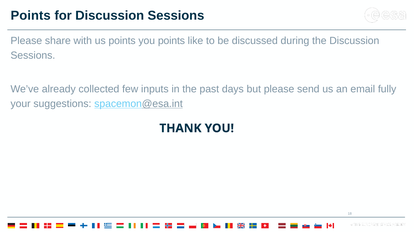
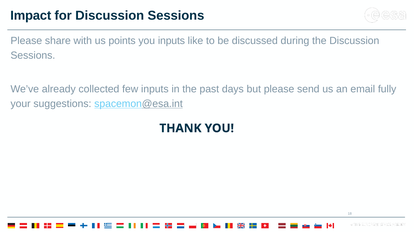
Points at (31, 16): Points -> Impact
you points: points -> inputs
